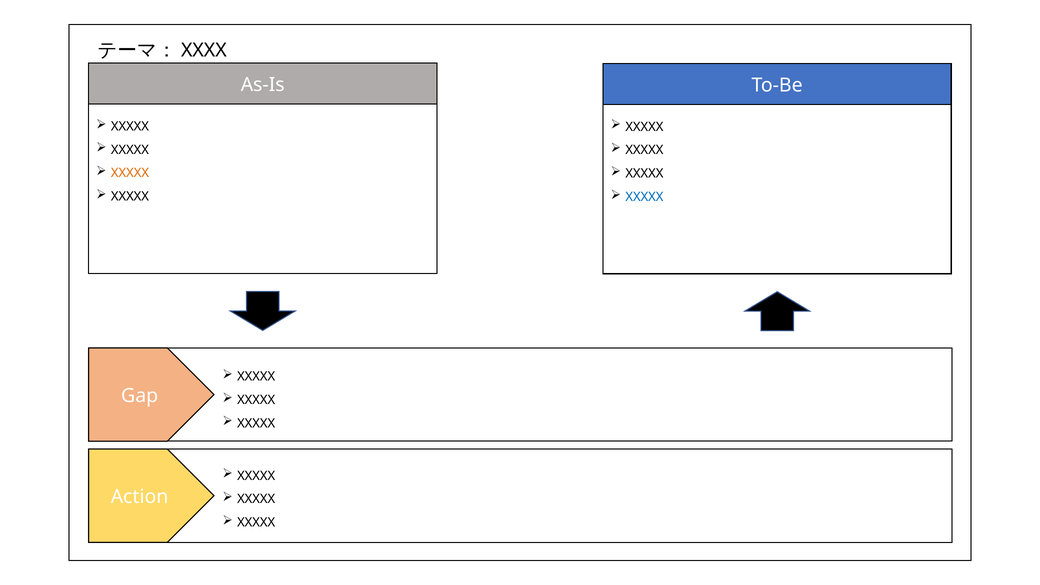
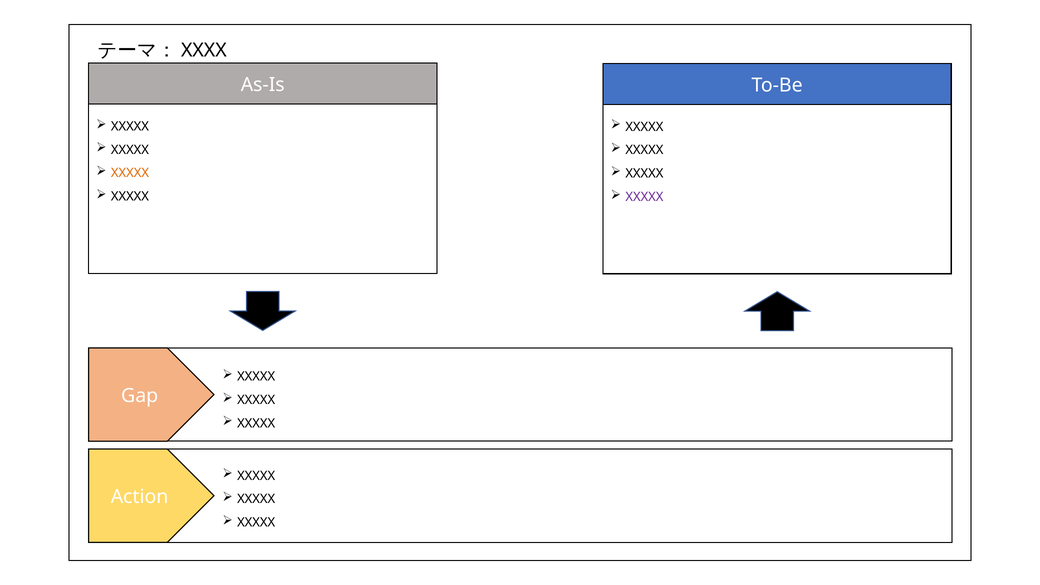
XXXXX at (644, 197) colour: blue -> purple
